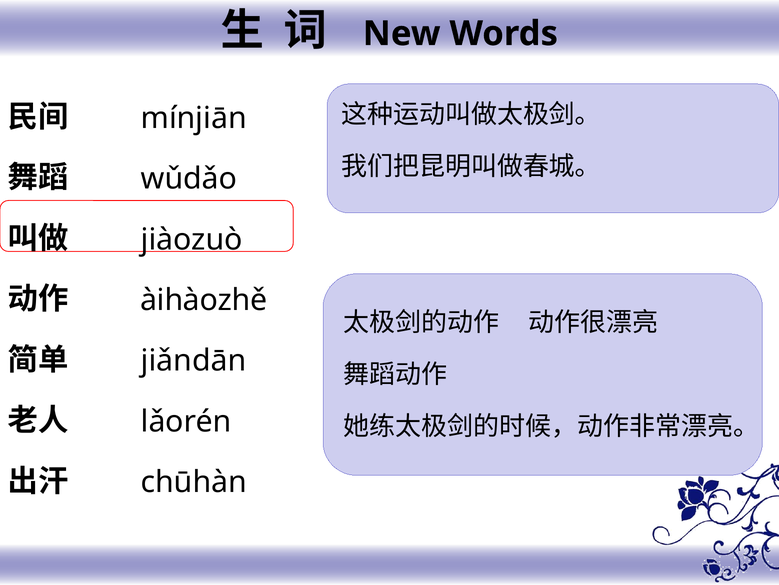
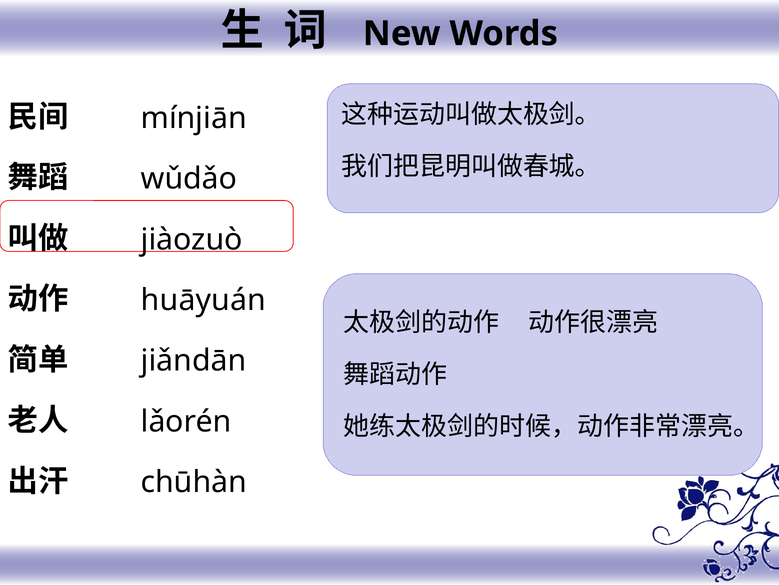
àihàozhě: àihàozhě -> huāyuán
